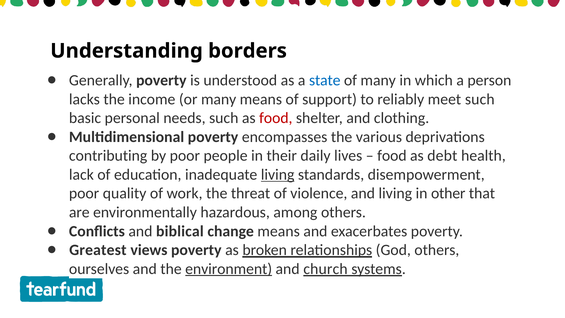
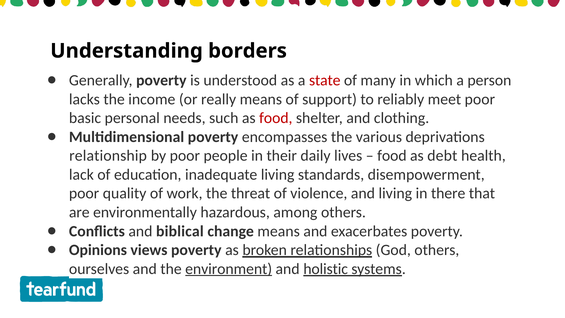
state colour: blue -> red
or many: many -> really
meet such: such -> poor
contributing: contributing -> relationship
living at (278, 175) underline: present -> none
other: other -> there
Greatest: Greatest -> Opinions
church: church -> holistic
